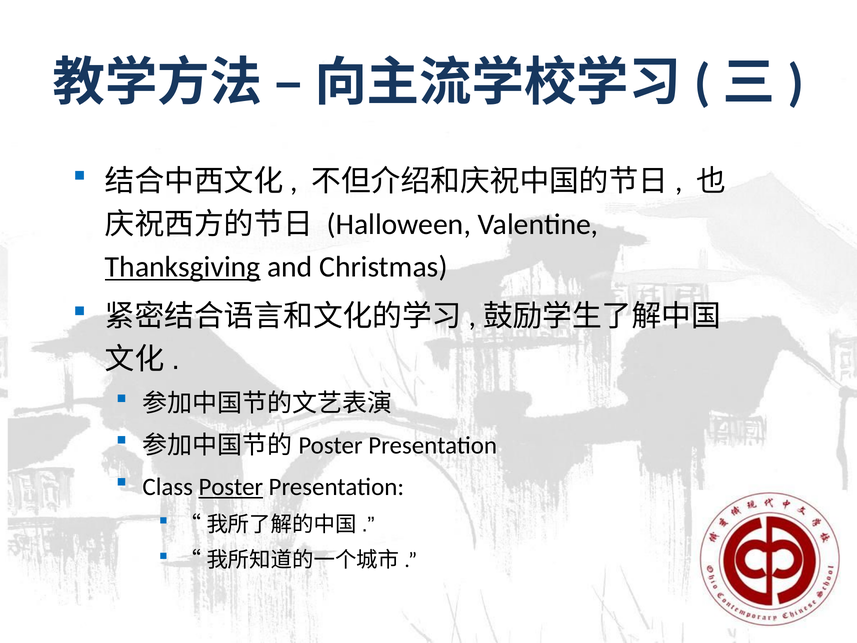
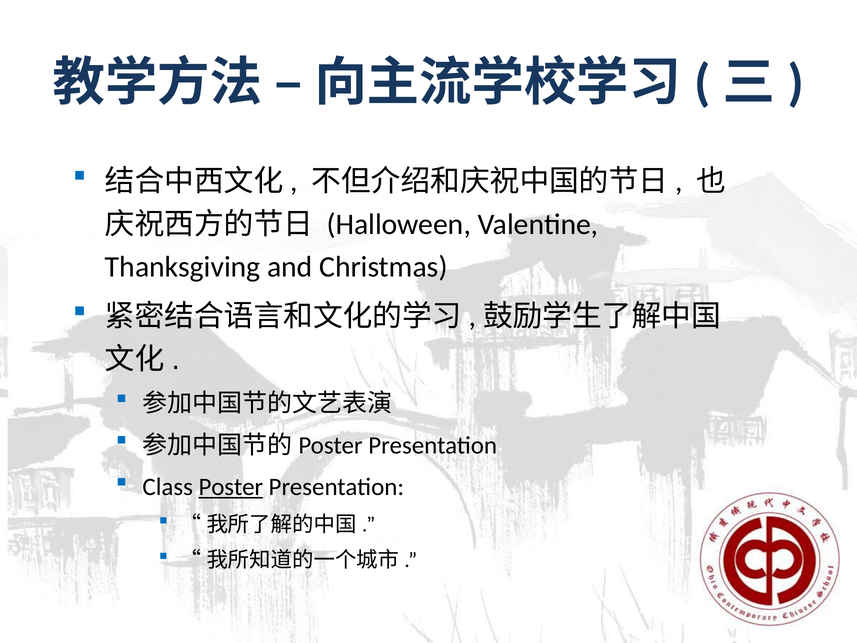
Thanksgiving underline: present -> none
